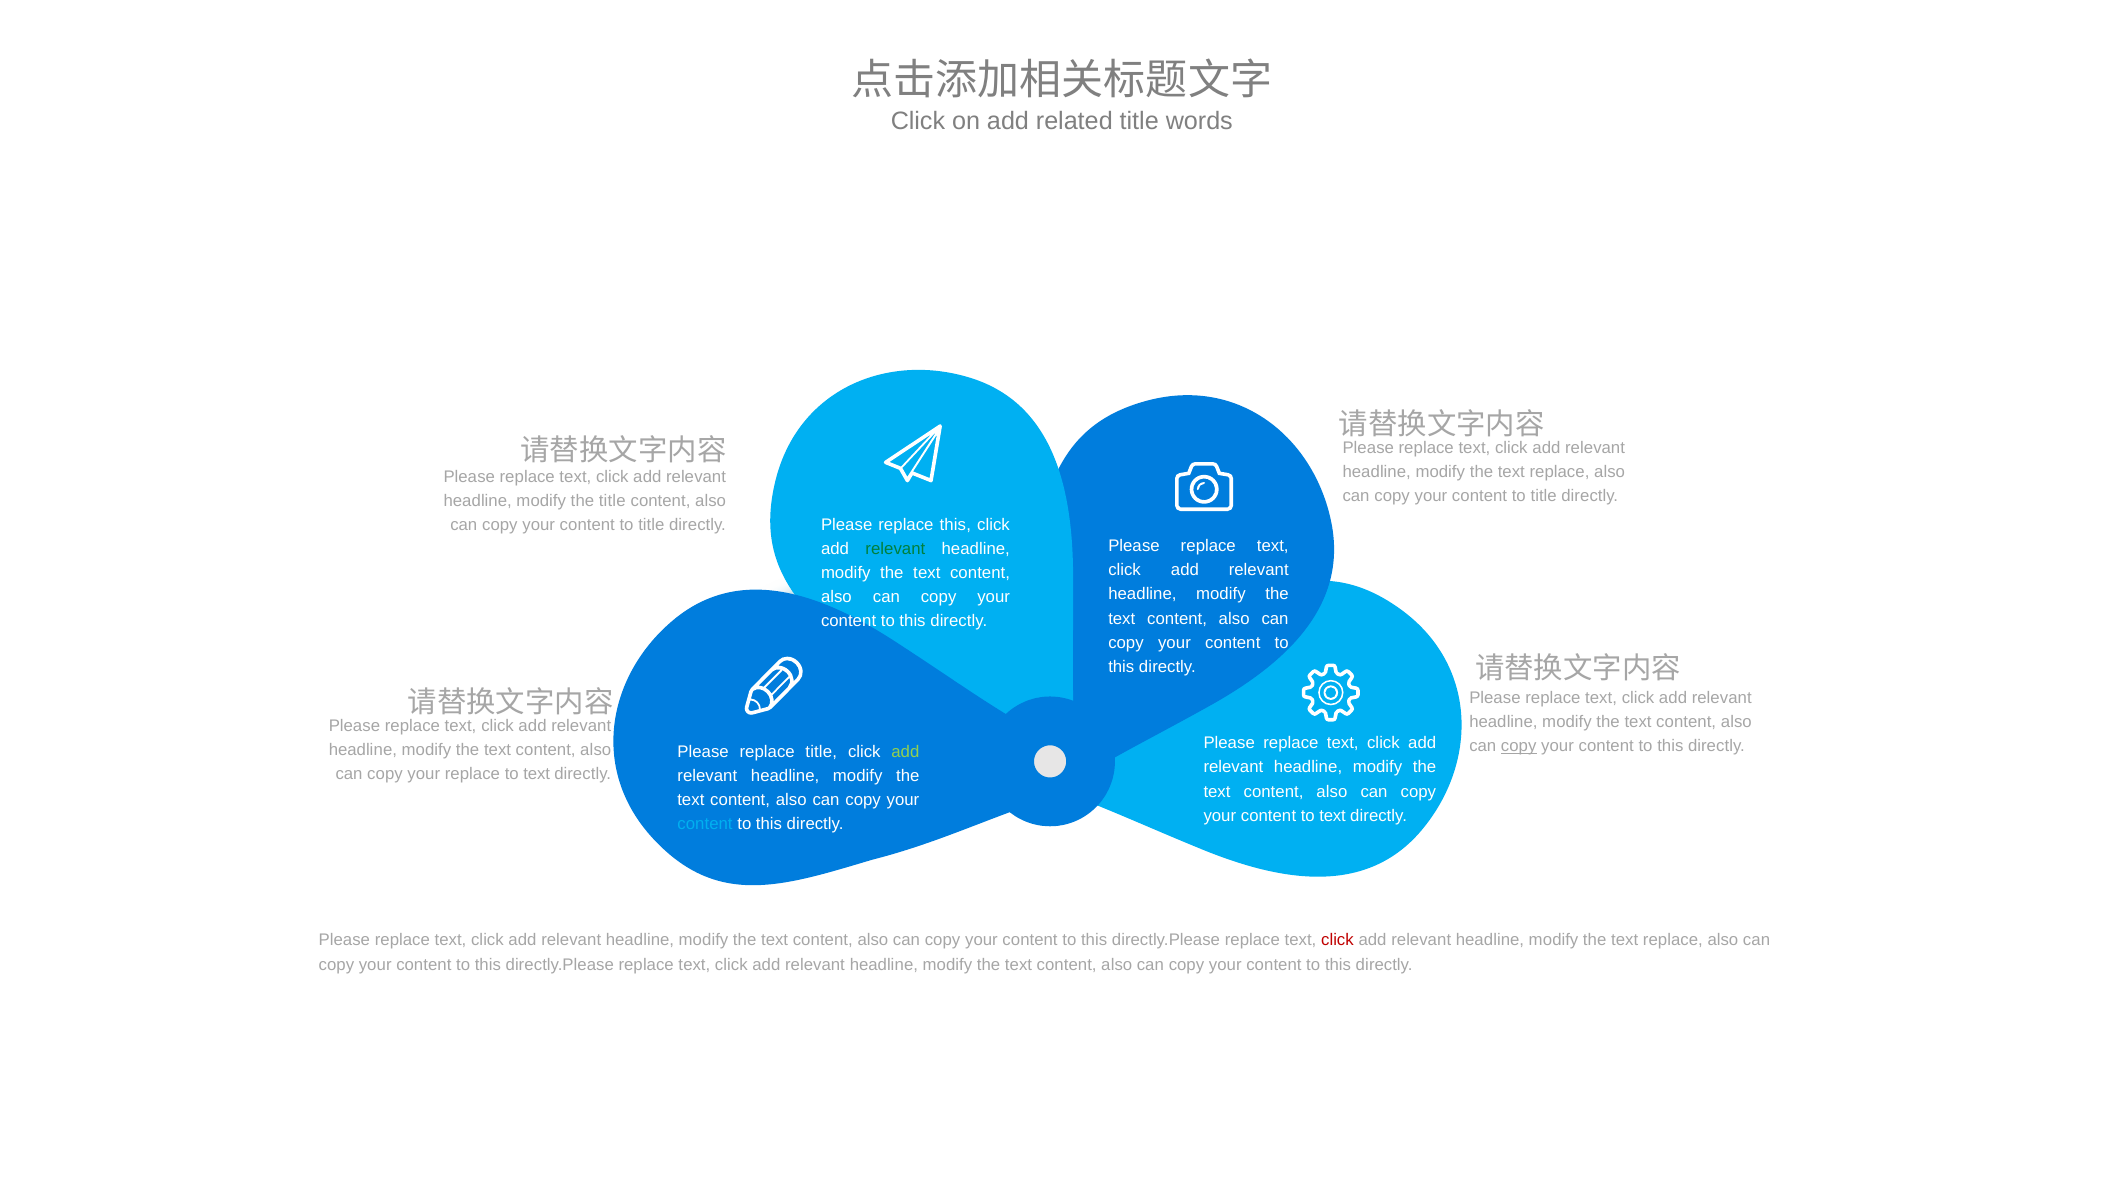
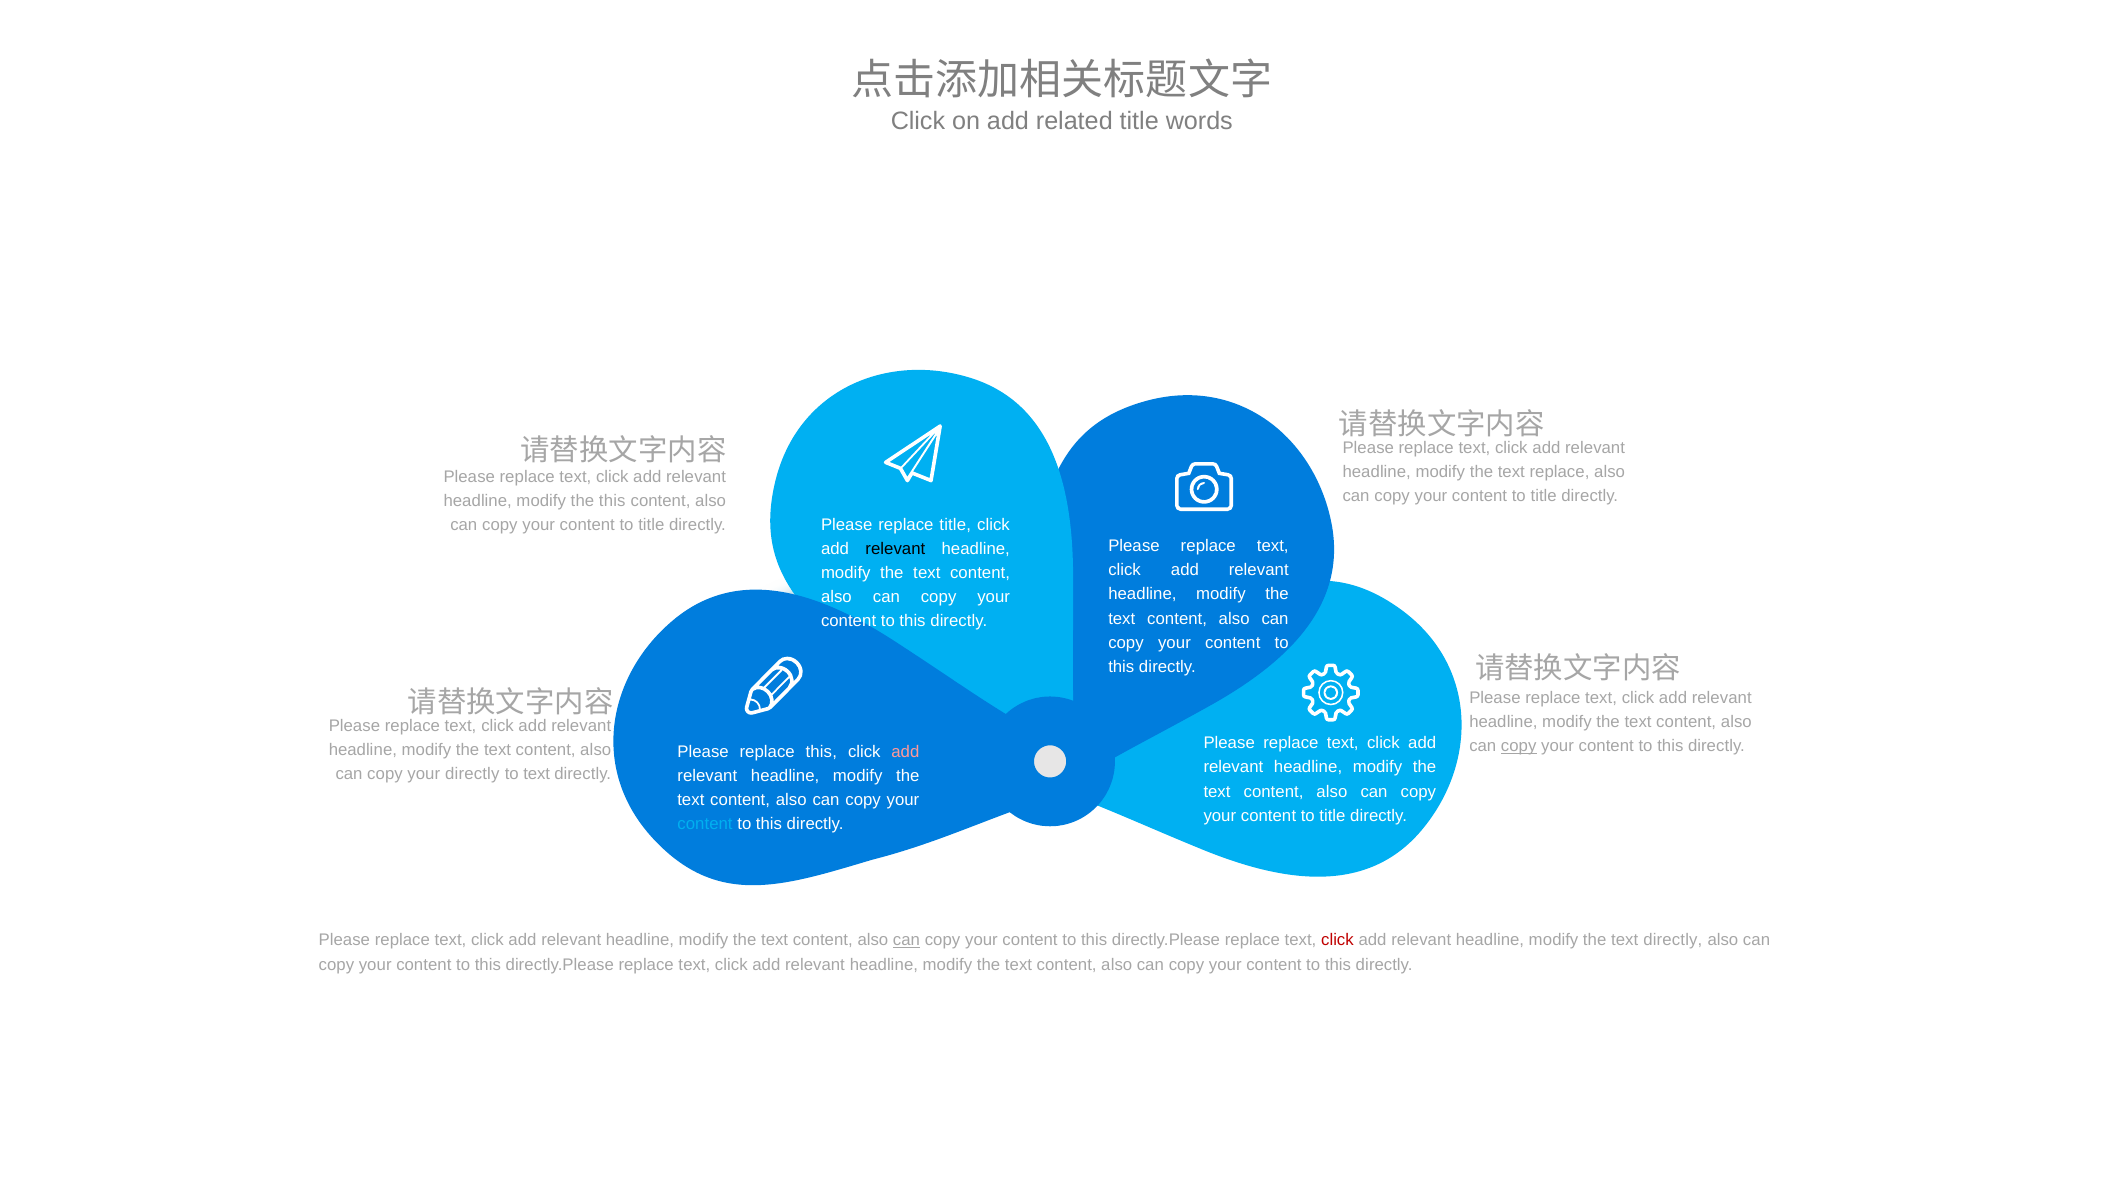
the title: title -> this
replace this: this -> title
relevant at (895, 549) colour: green -> black
replace title: title -> this
add at (905, 752) colour: light green -> pink
your replace: replace -> directly
text at (1333, 815): text -> title
can at (906, 940) underline: none -> present
replace at (1673, 940): replace -> directly
